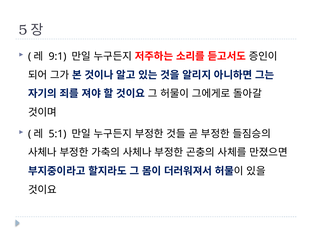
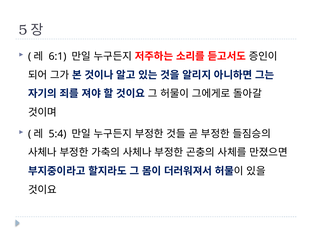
9:1: 9:1 -> 6:1
5:1: 5:1 -> 5:4
